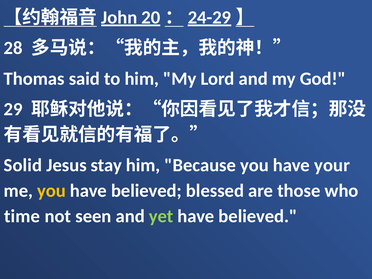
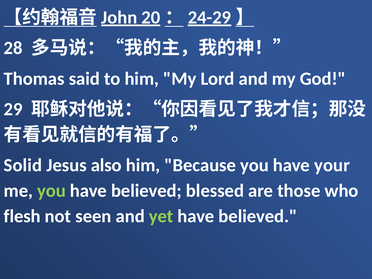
stay: stay -> also
you at (51, 191) colour: yellow -> light green
time: time -> flesh
